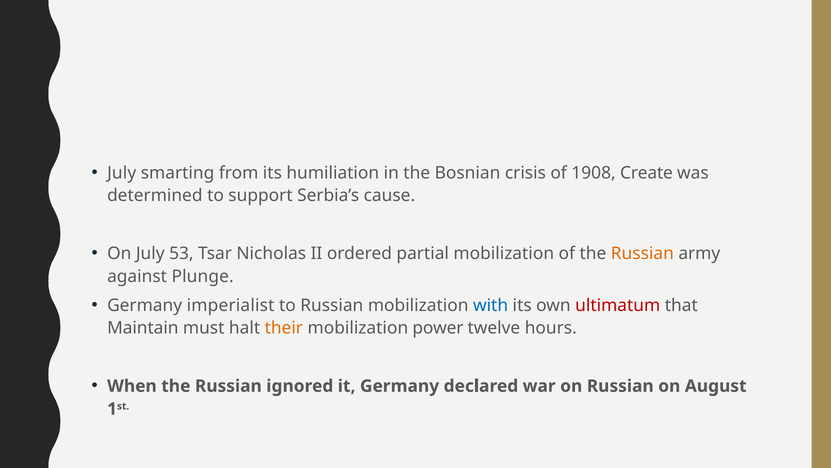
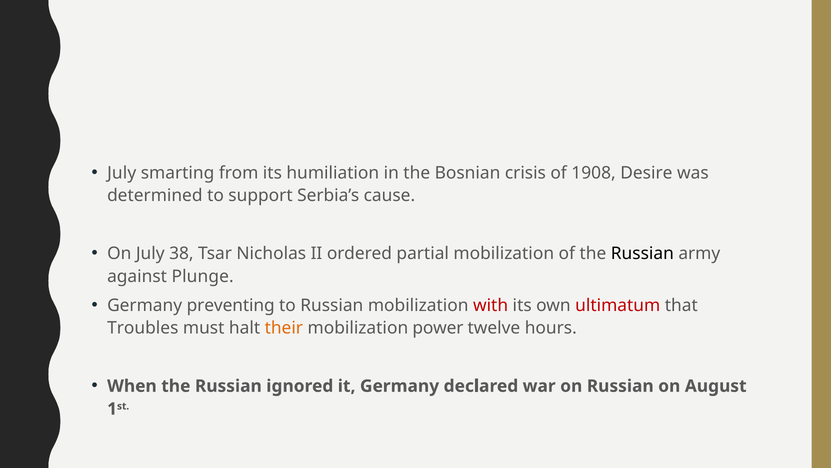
Create: Create -> Desire
53: 53 -> 38
Russian at (642, 253) colour: orange -> black
imperialist: imperialist -> preventing
with colour: blue -> red
Maintain: Maintain -> Troubles
